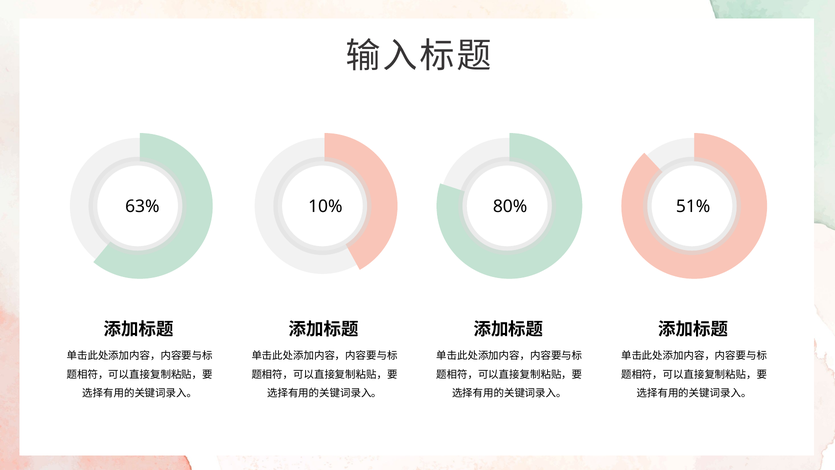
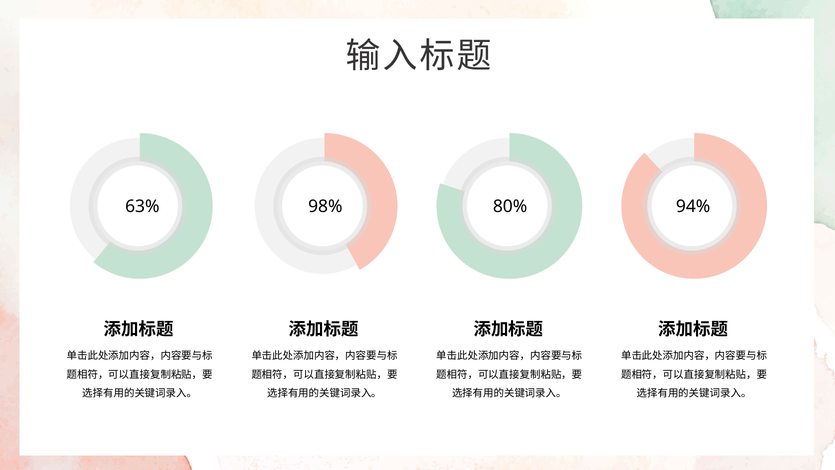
10%: 10% -> 98%
51%: 51% -> 94%
